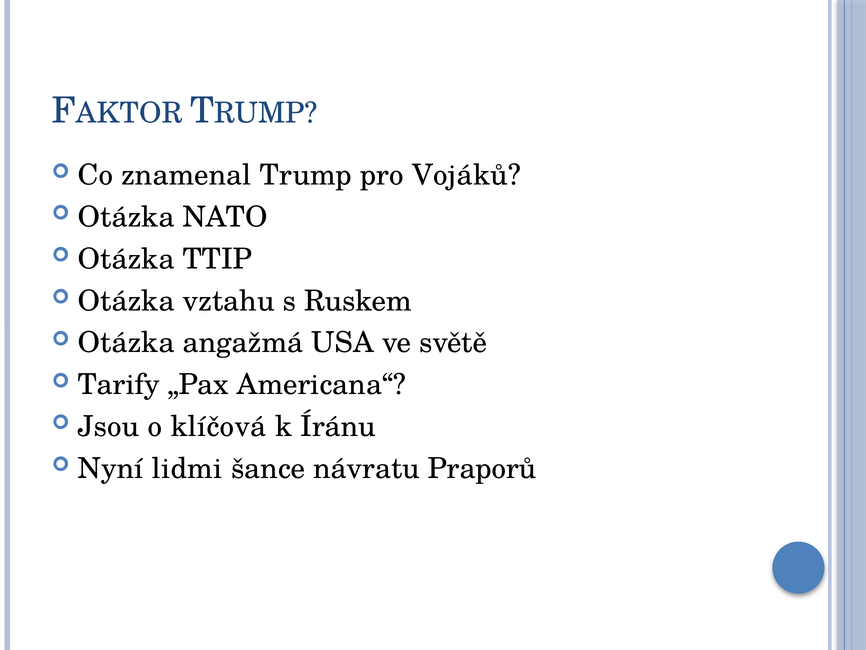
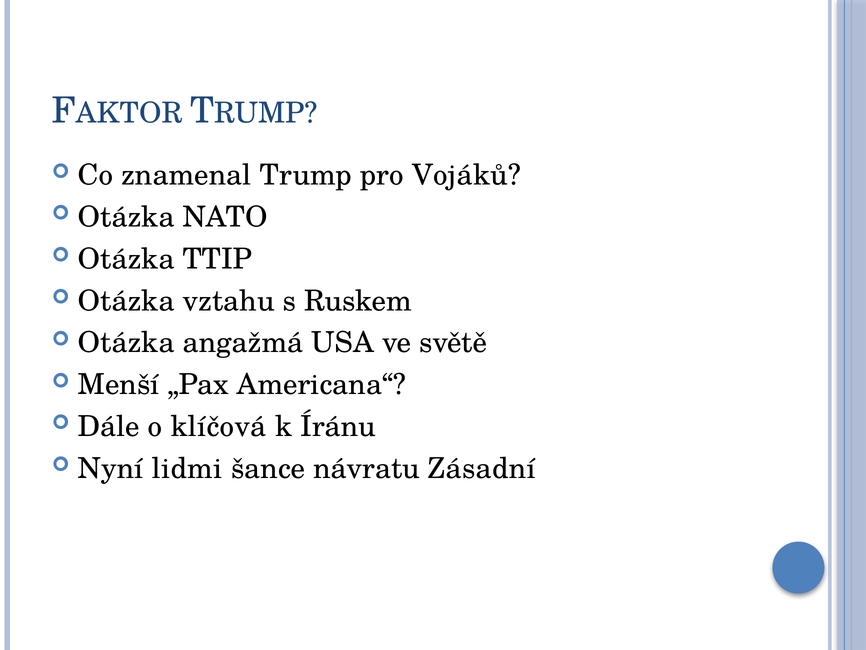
Tarify: Tarify -> Menší
Jsou: Jsou -> Dále
Praporů: Praporů -> Zásadní
